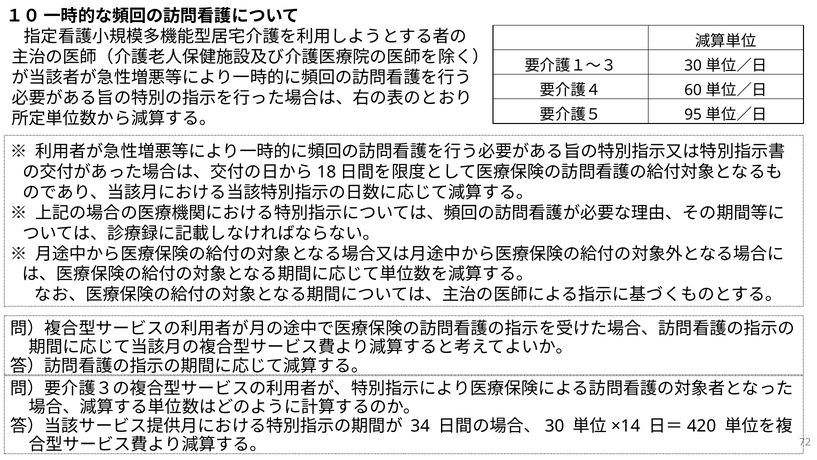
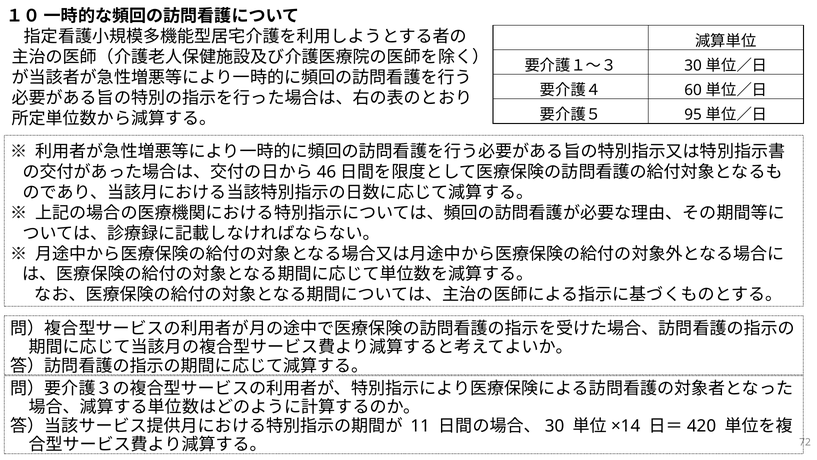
18: 18 -> 46
34: 34 -> 11
